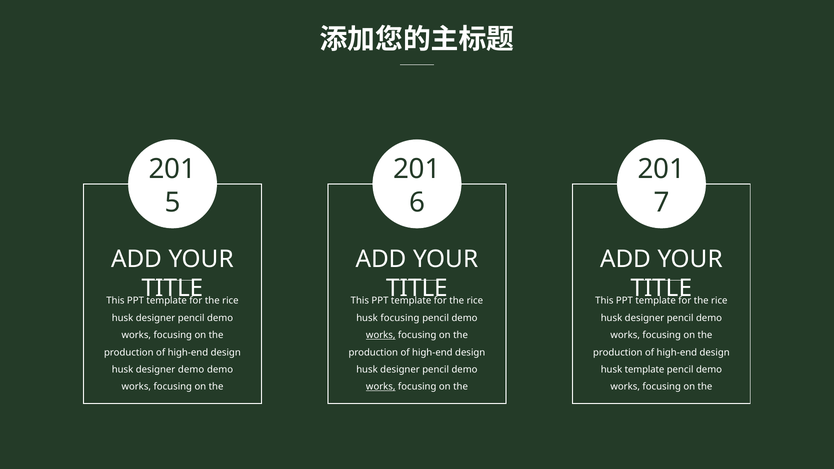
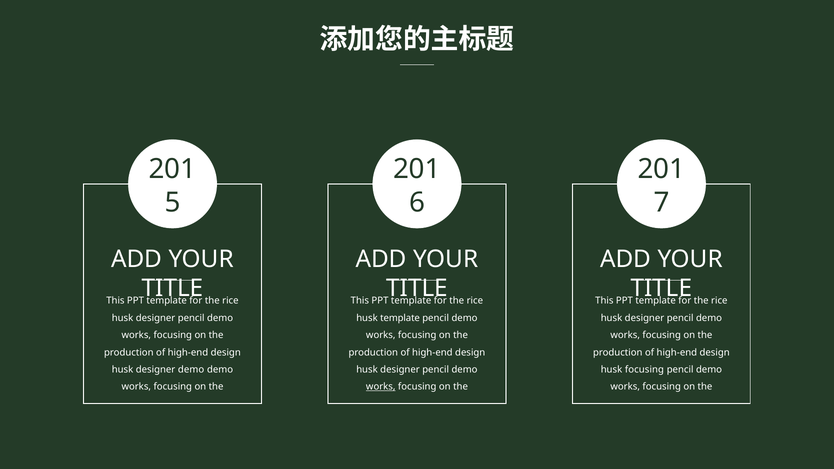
husk focusing: focusing -> template
works at (381, 335) underline: present -> none
husk template: template -> focusing
